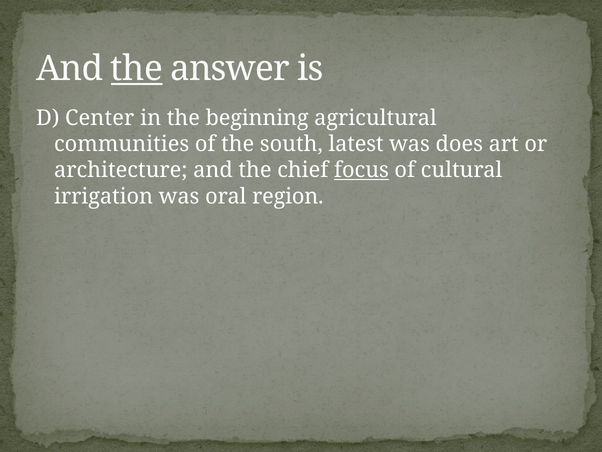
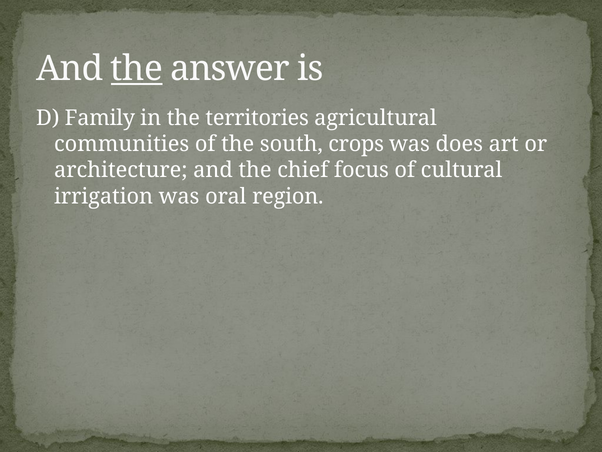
Center: Center -> Family
beginning: beginning -> territories
latest: latest -> crops
focus underline: present -> none
